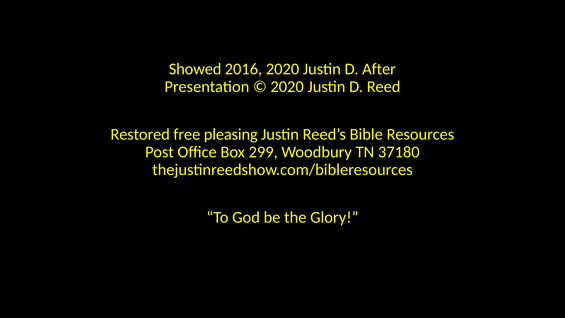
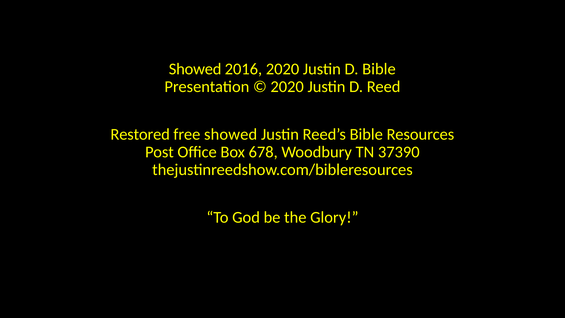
D After: After -> Bible
free pleasing: pleasing -> showed
299: 299 -> 678
37180: 37180 -> 37390
